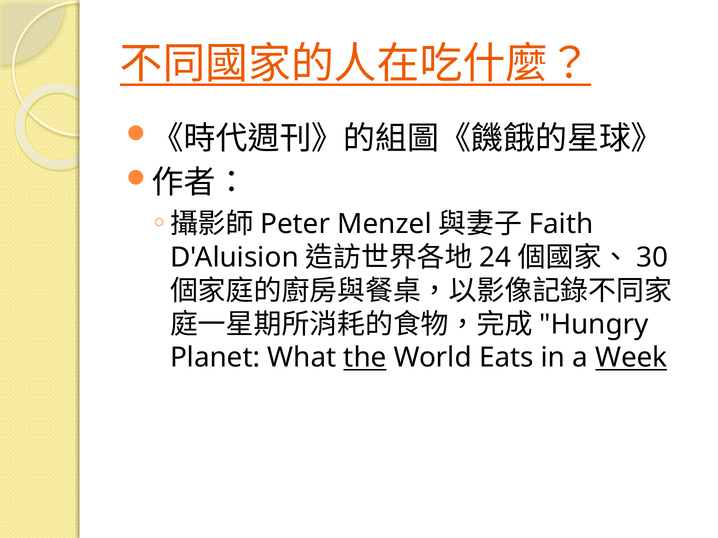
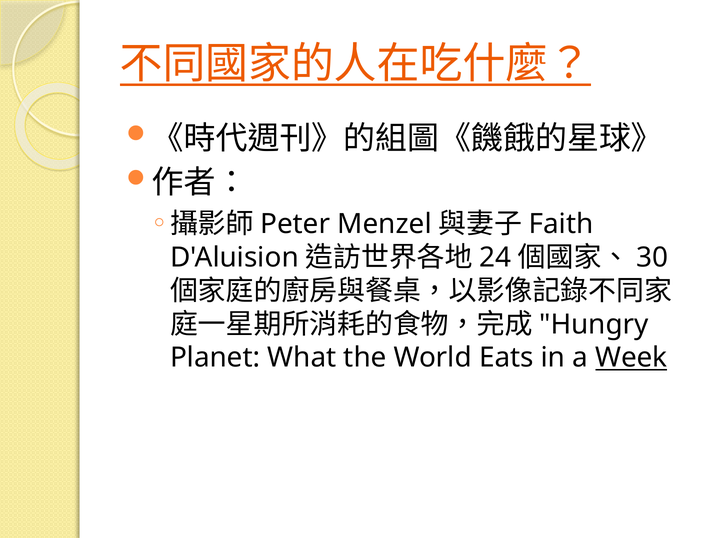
the underline: present -> none
